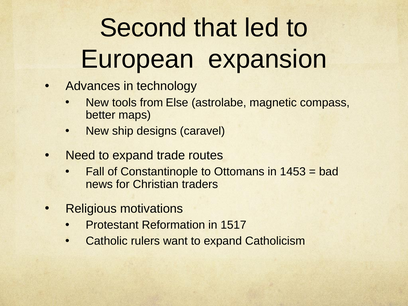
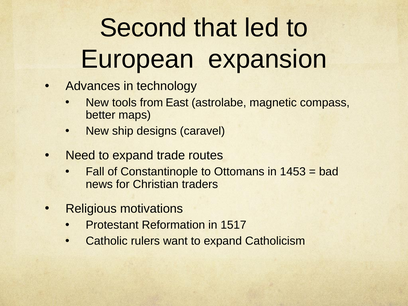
Else: Else -> East
